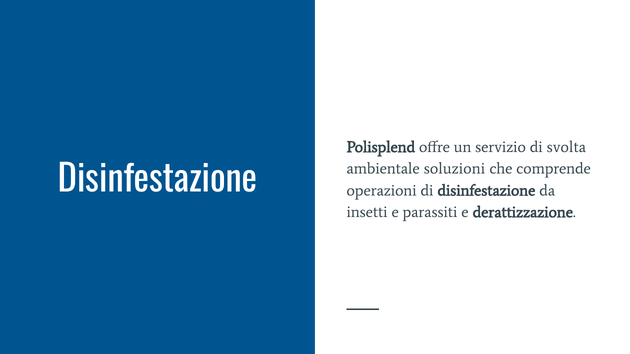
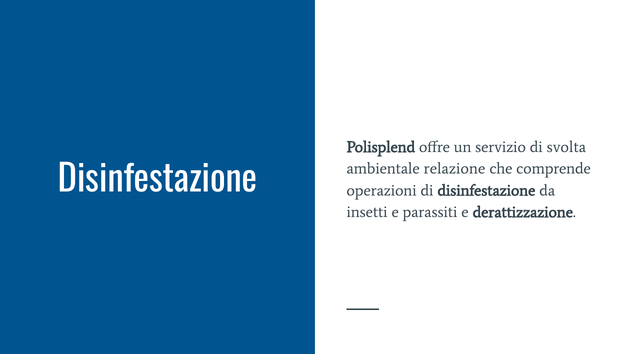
soluzioni: soluzioni -> relazione
